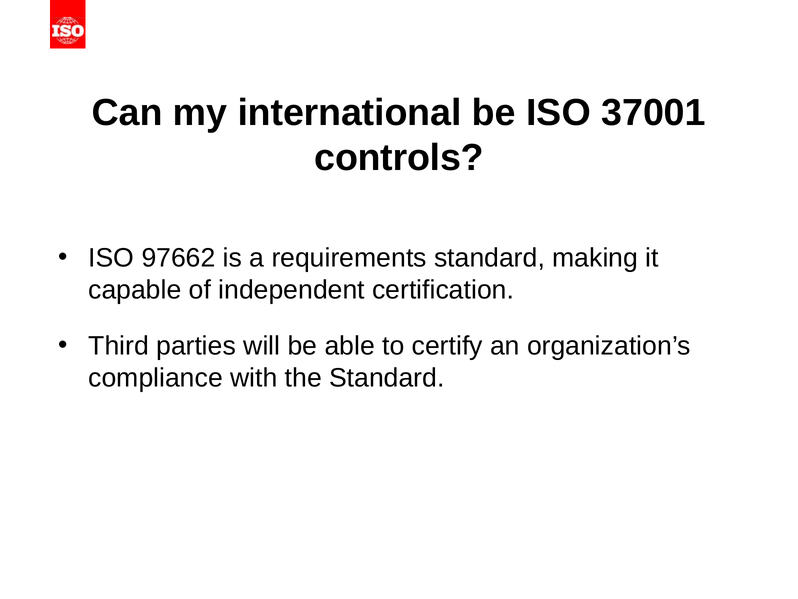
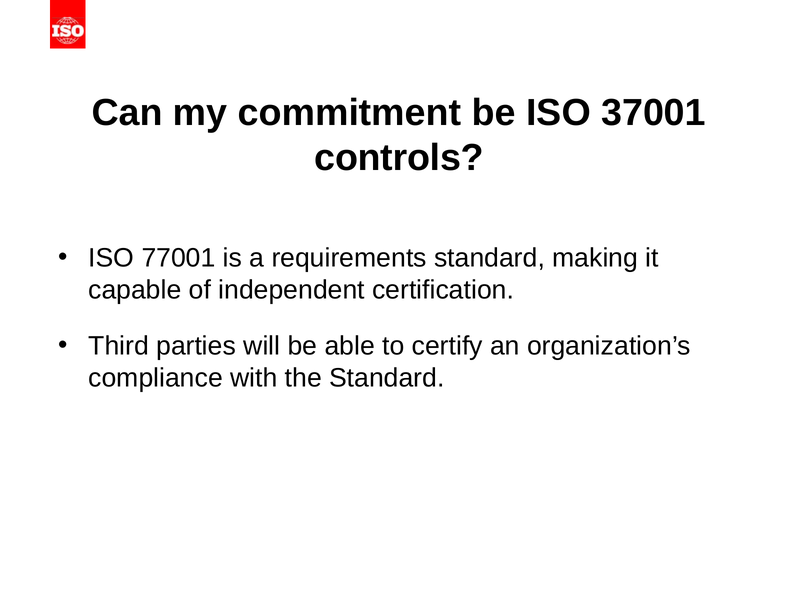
international: international -> commitment
97662: 97662 -> 77001
